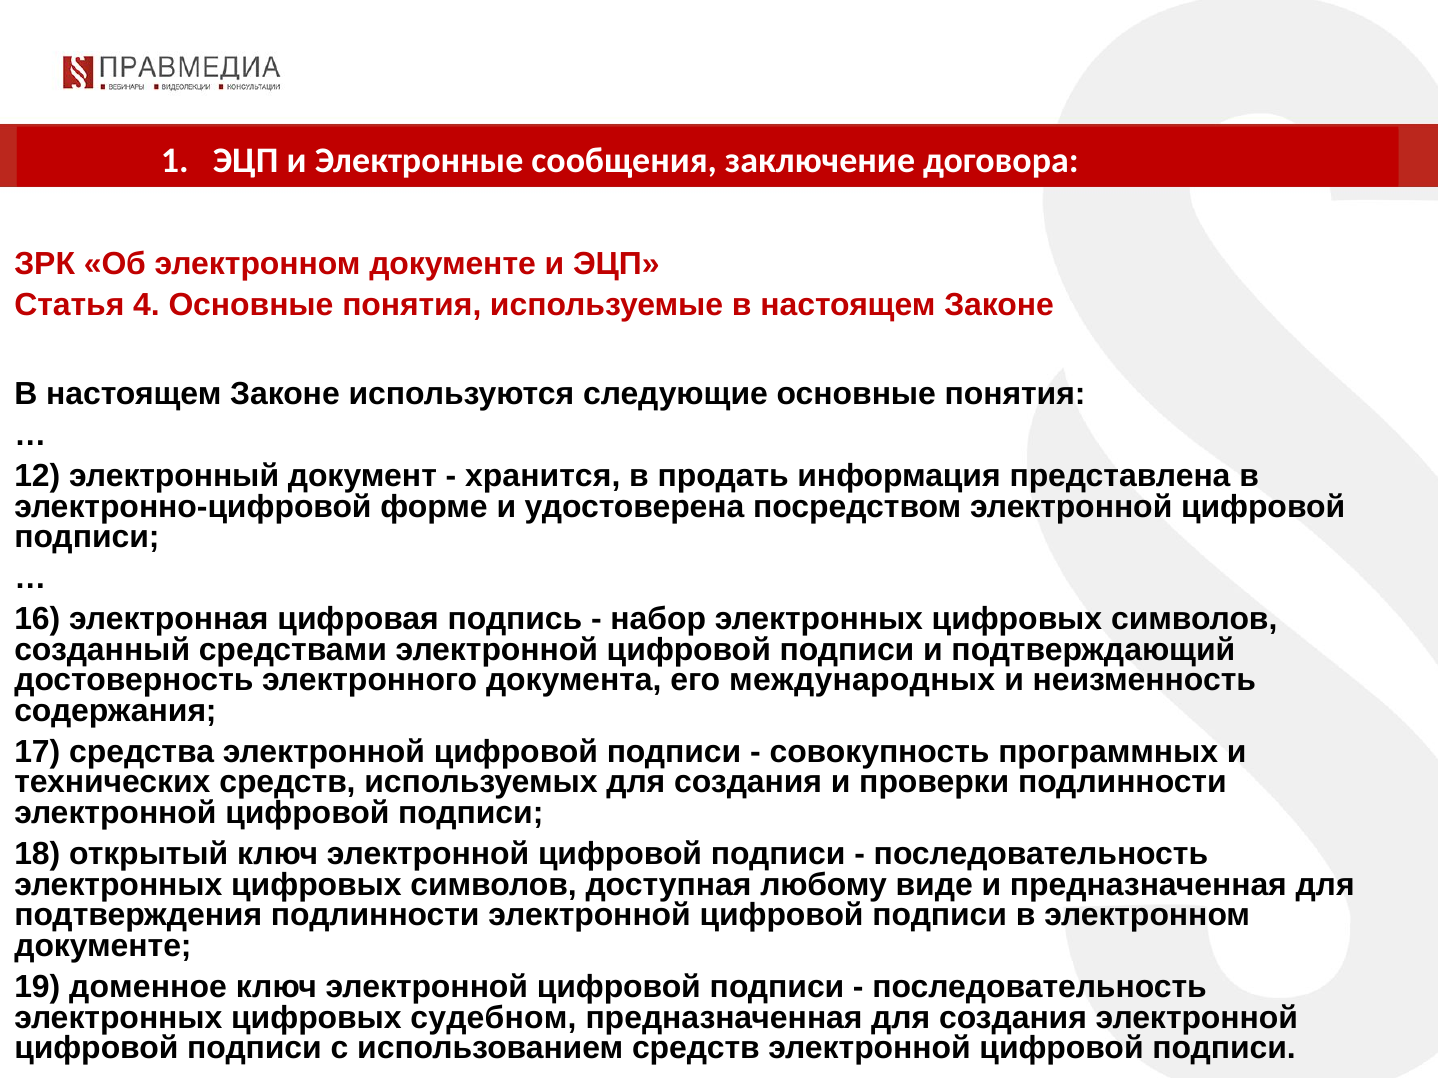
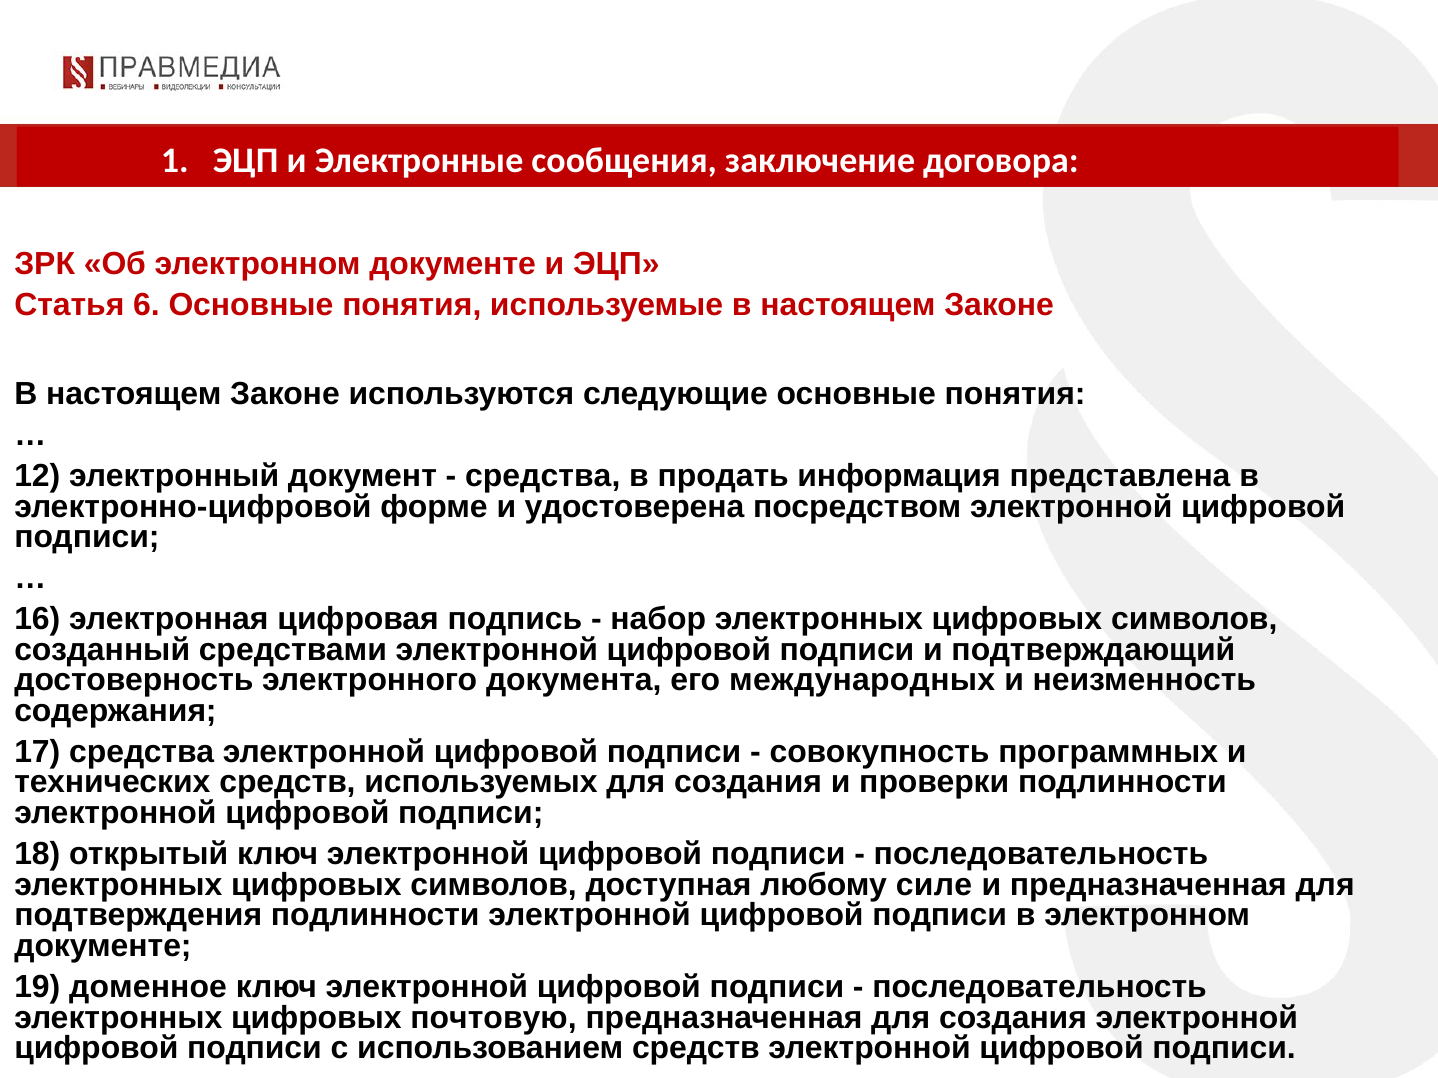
4: 4 -> 6
хранится at (543, 476): хранится -> средства
виде: виде -> силе
судебном: судебном -> почтовую
